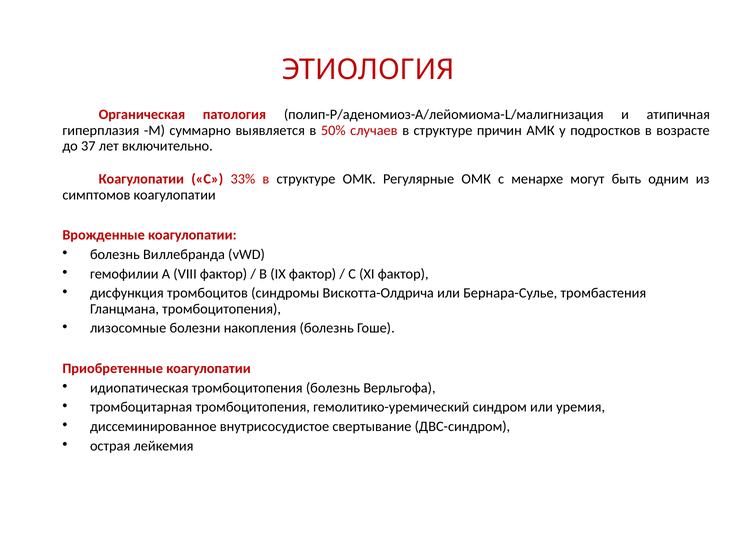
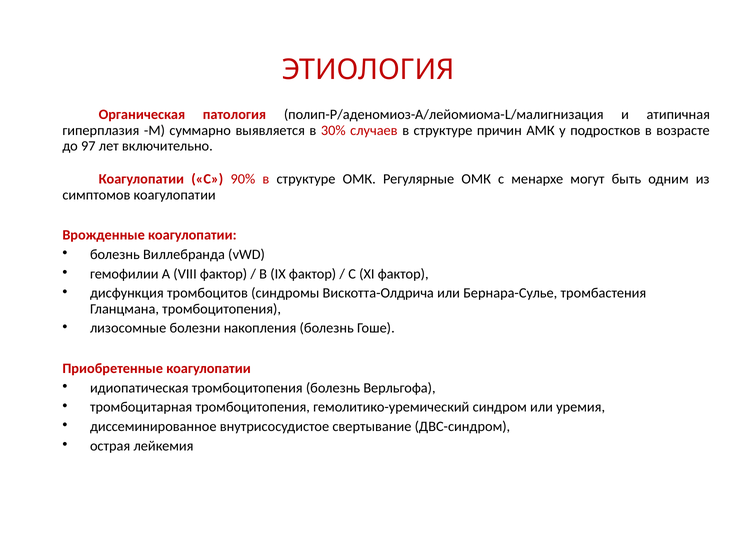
50%: 50% -> 30%
37: 37 -> 97
33%: 33% -> 90%
